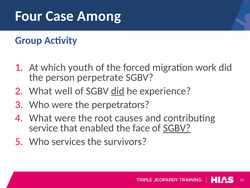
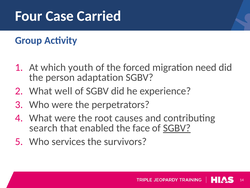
Among: Among -> Carried
work: work -> need
perpetrate: perpetrate -> adaptation
did at (118, 91) underline: present -> none
service: service -> search
